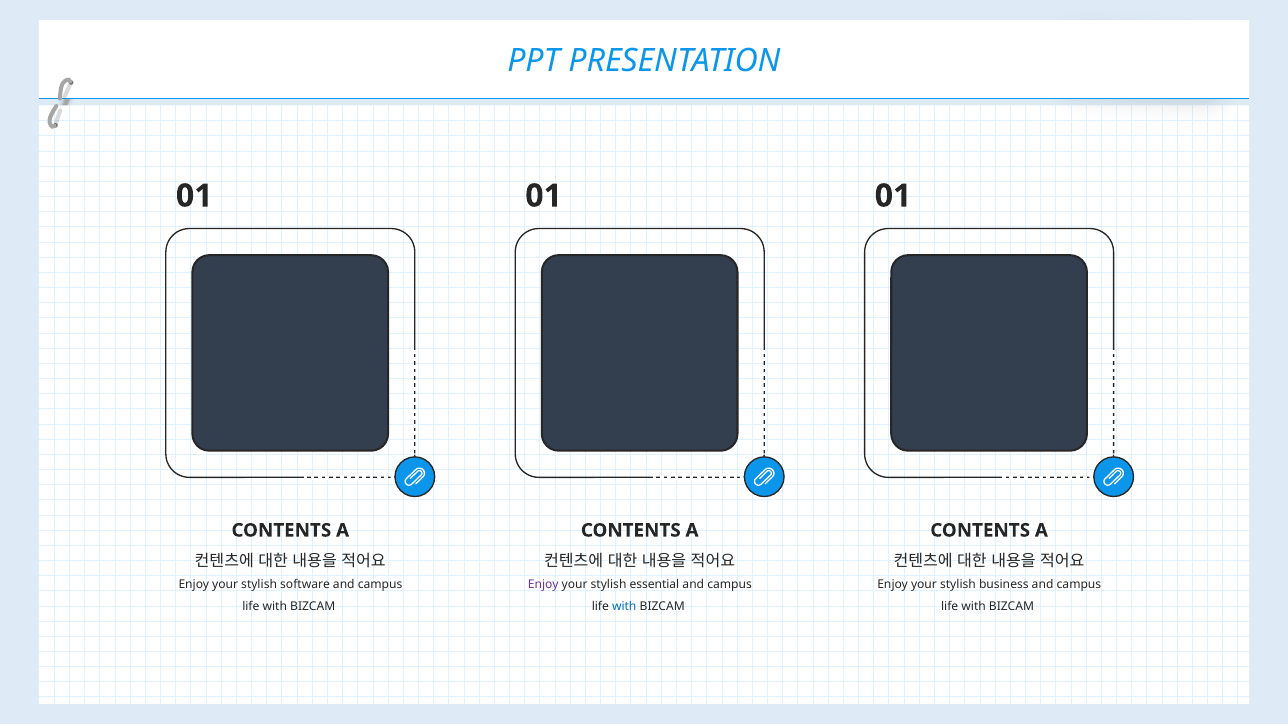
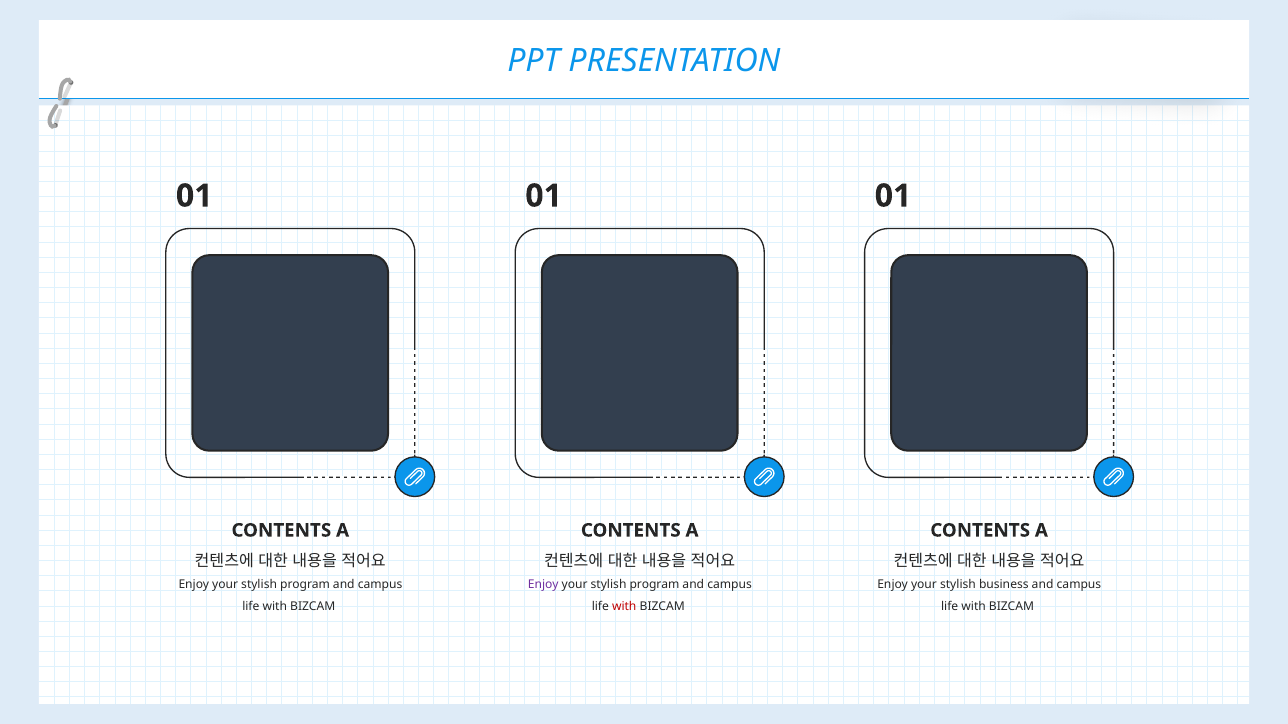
software at (305, 585): software -> program
essential at (654, 585): essential -> program
with at (624, 607) colour: blue -> red
